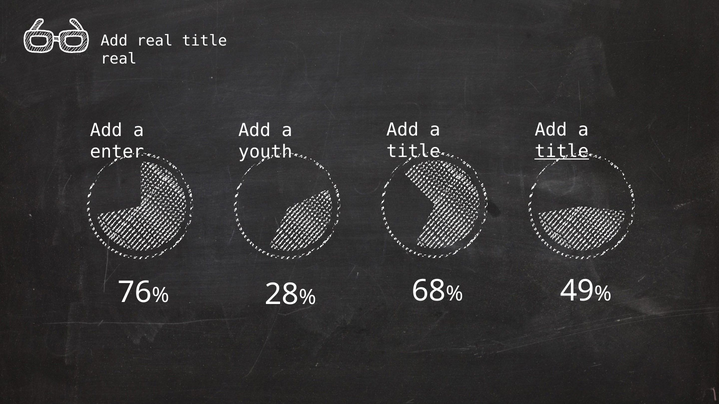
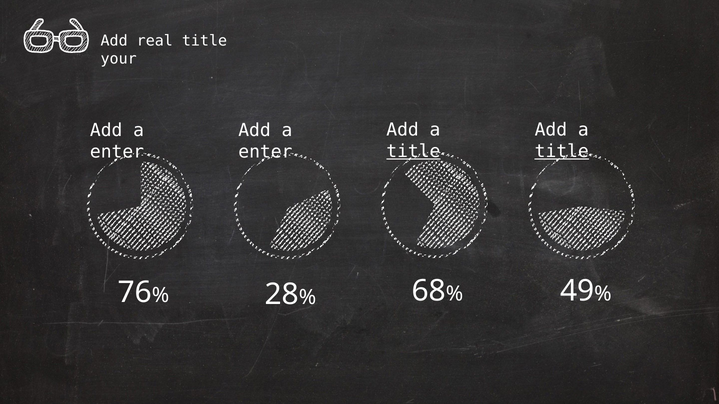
real at (119, 59): real -> your
title at (413, 151) underline: none -> present
youth at (265, 152): youth -> enter
